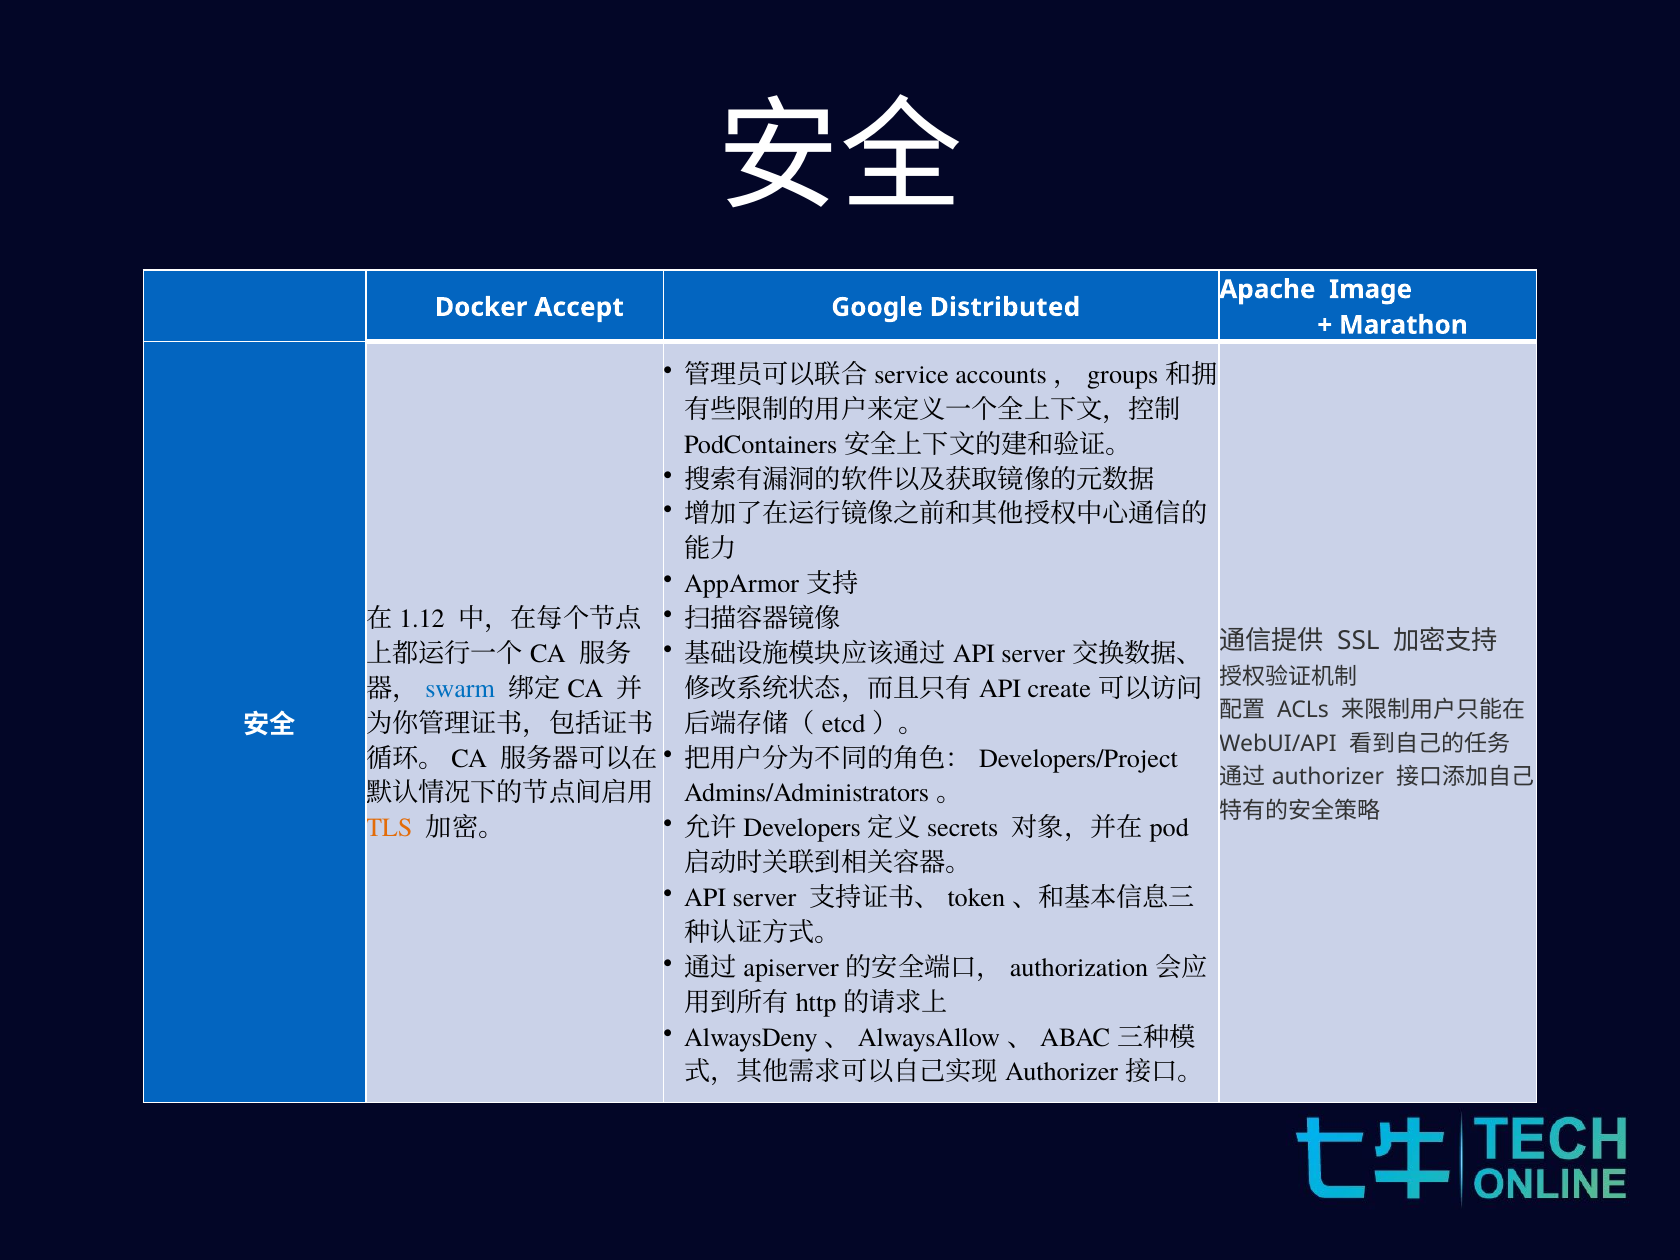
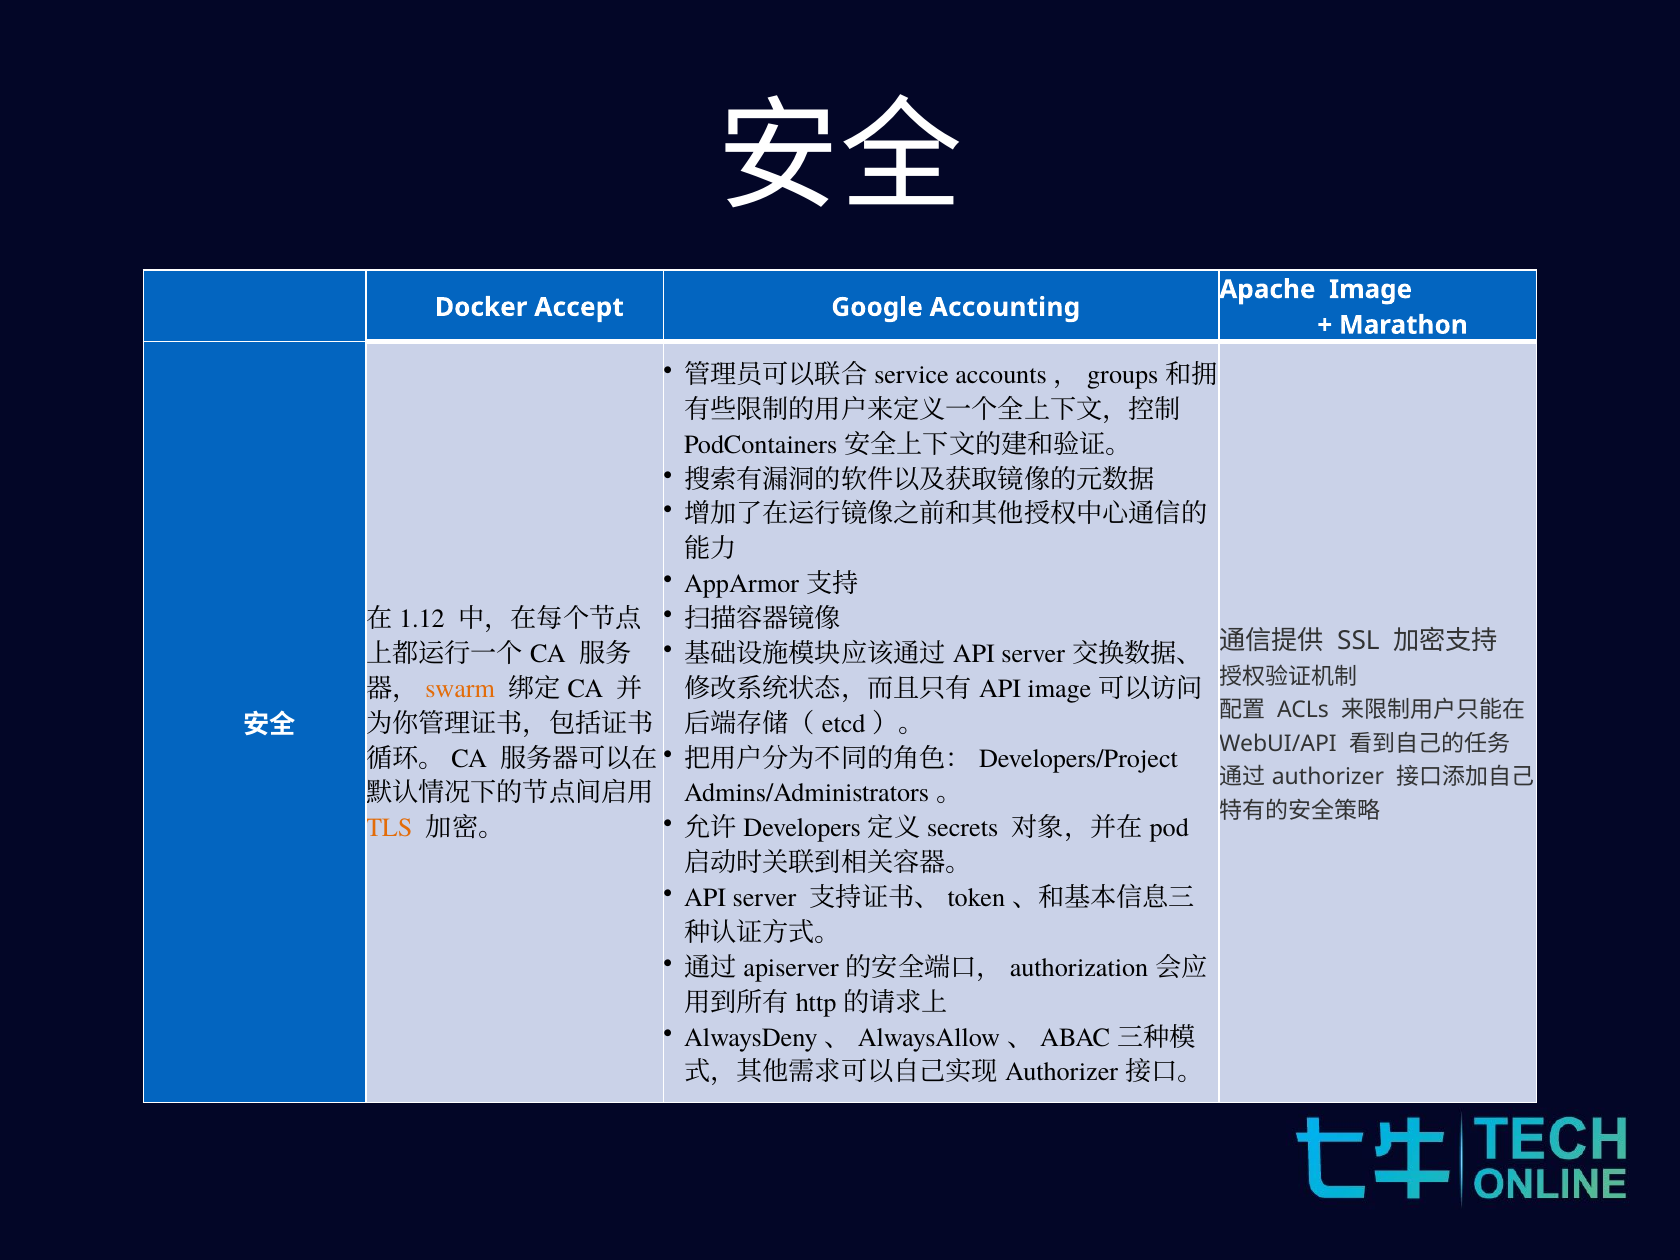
Distributed: Distributed -> Accounting
swarm colour: blue -> orange
API create: create -> image
